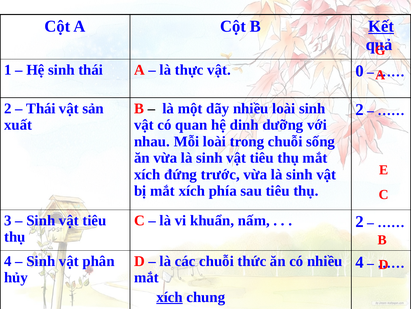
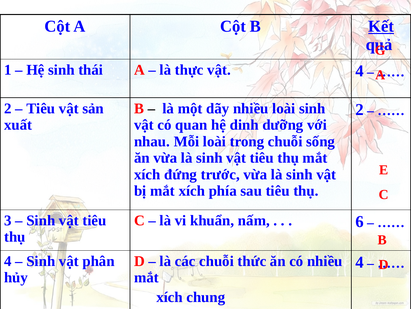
vật 0: 0 -> 4
Thái at (41, 108): Thái -> Tiêu
2 at (360, 221): 2 -> 6
xích at (170, 296) underline: present -> none
